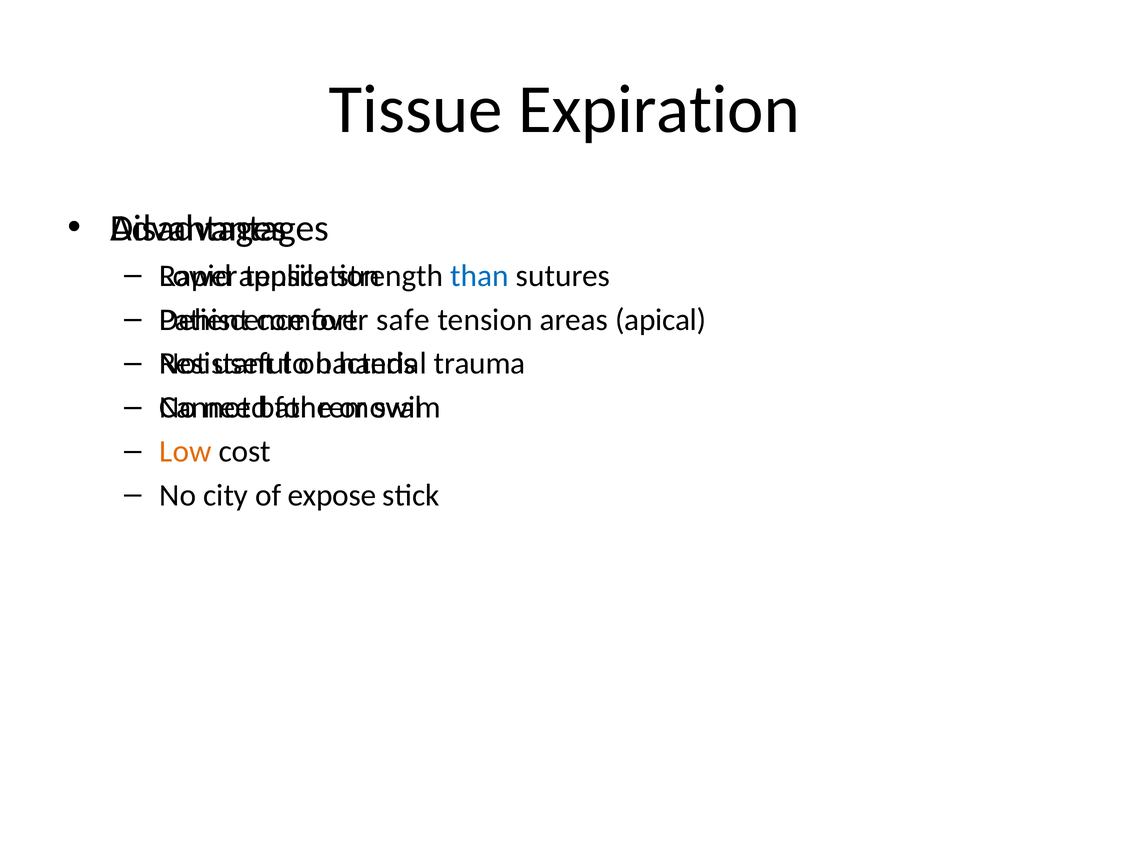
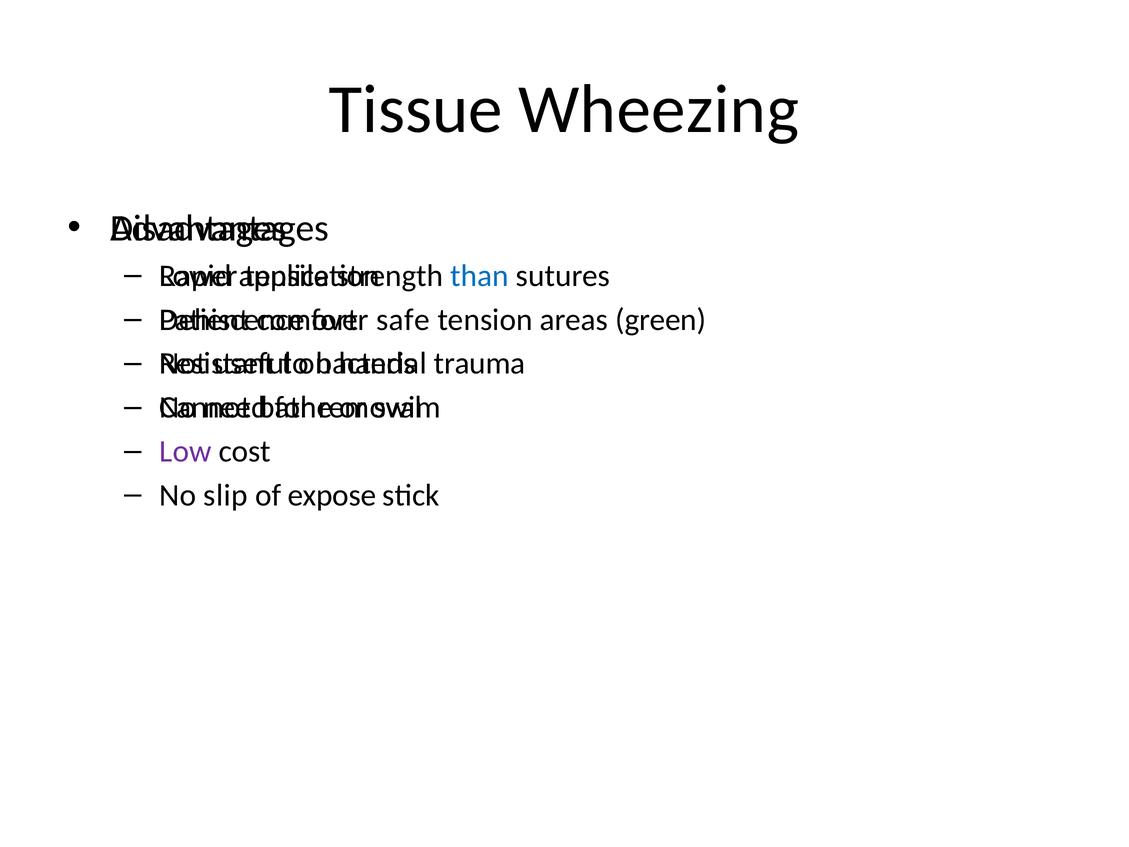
Expiration: Expiration -> Wheezing
apical: apical -> green
Low colour: orange -> purple
city: city -> slip
